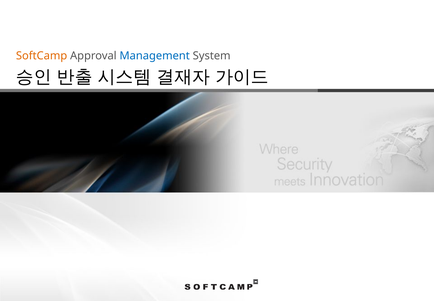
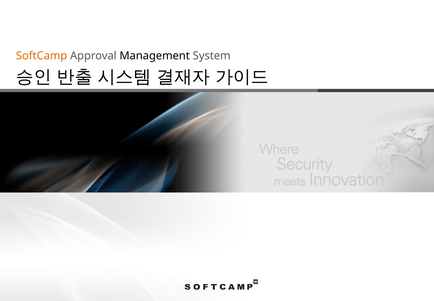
Management colour: blue -> black
